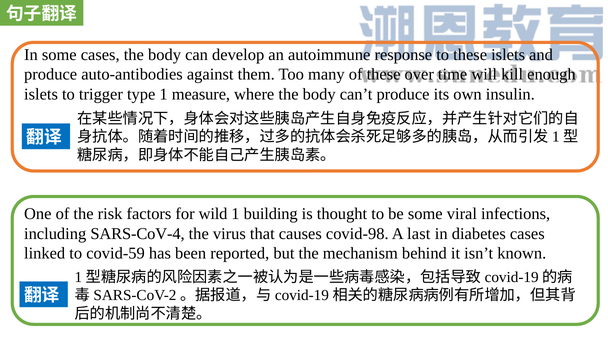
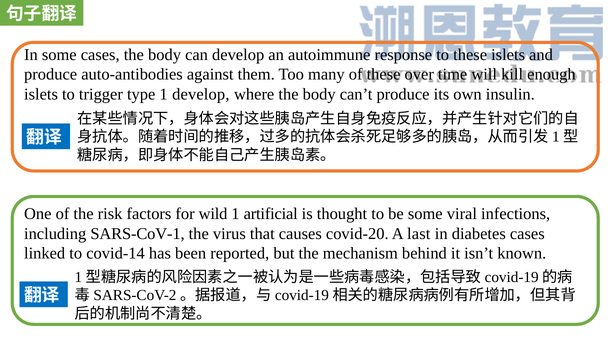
1 measure: measure -> develop
building: building -> artificial
SARS-CoV-4: SARS-CoV-4 -> SARS-CoV-1
covid-98: covid-98 -> covid-20
covid-59: covid-59 -> covid-14
